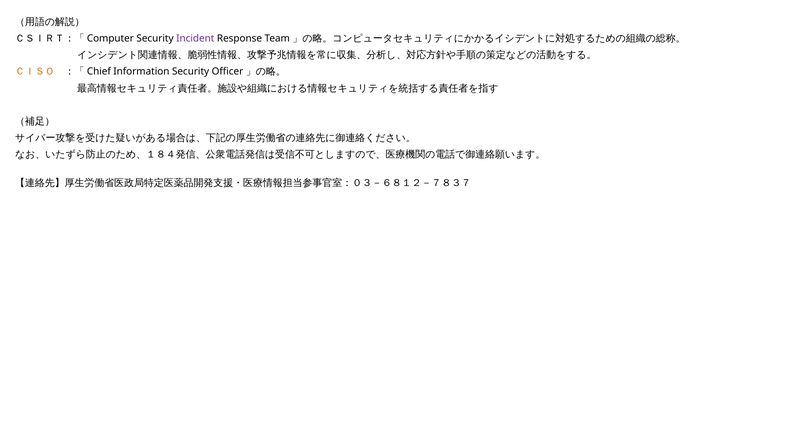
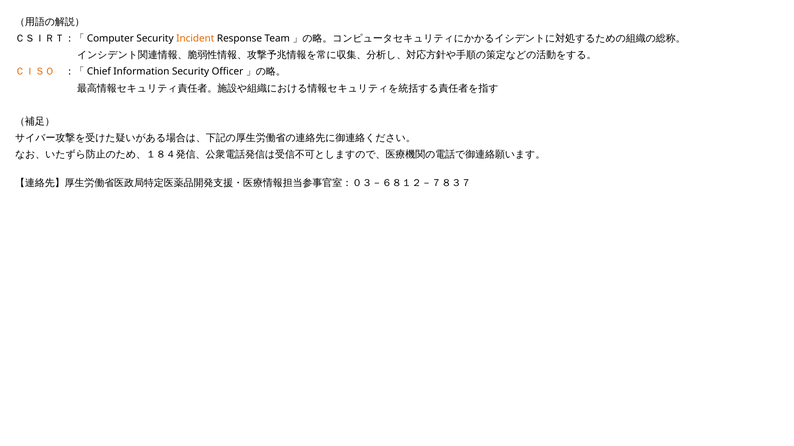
Incident colour: purple -> orange
